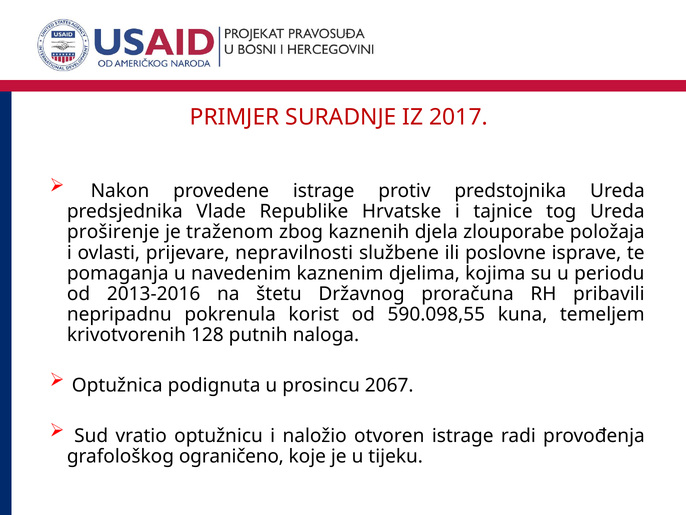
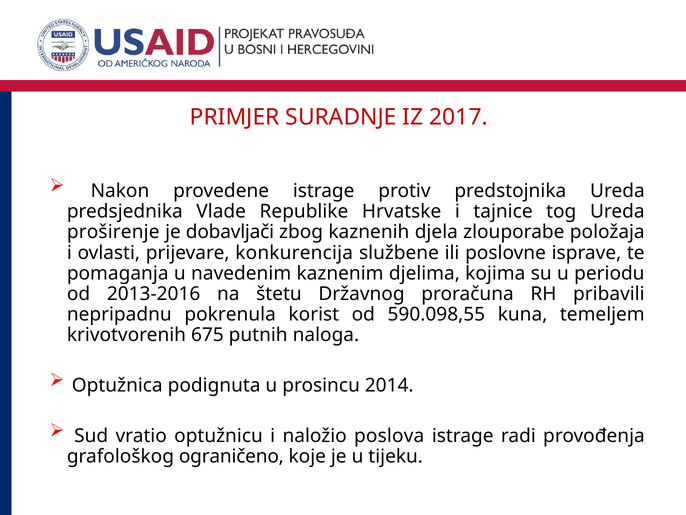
traženom: traženom -> dobavljači
nepravilnosti: nepravilnosti -> konkurencija
128: 128 -> 675
2067: 2067 -> 2014
otvoren: otvoren -> poslova
